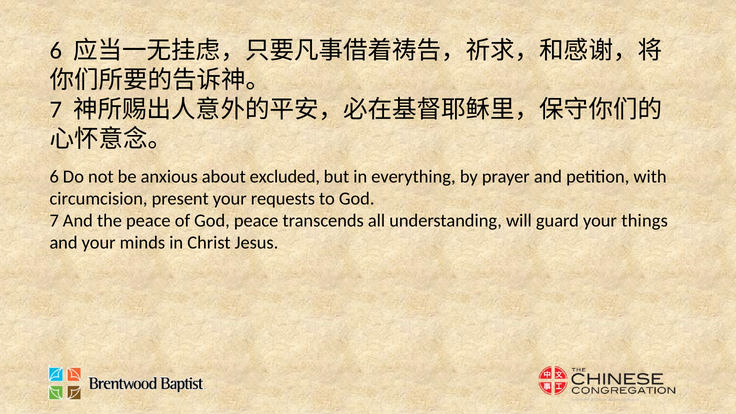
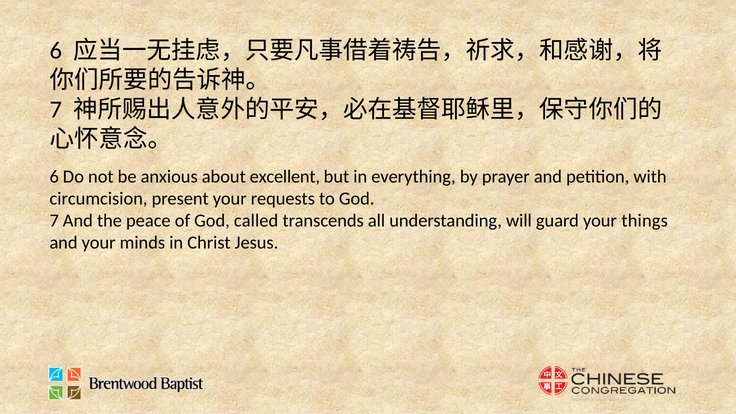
excluded: excluded -> excellent
God peace: peace -> called
